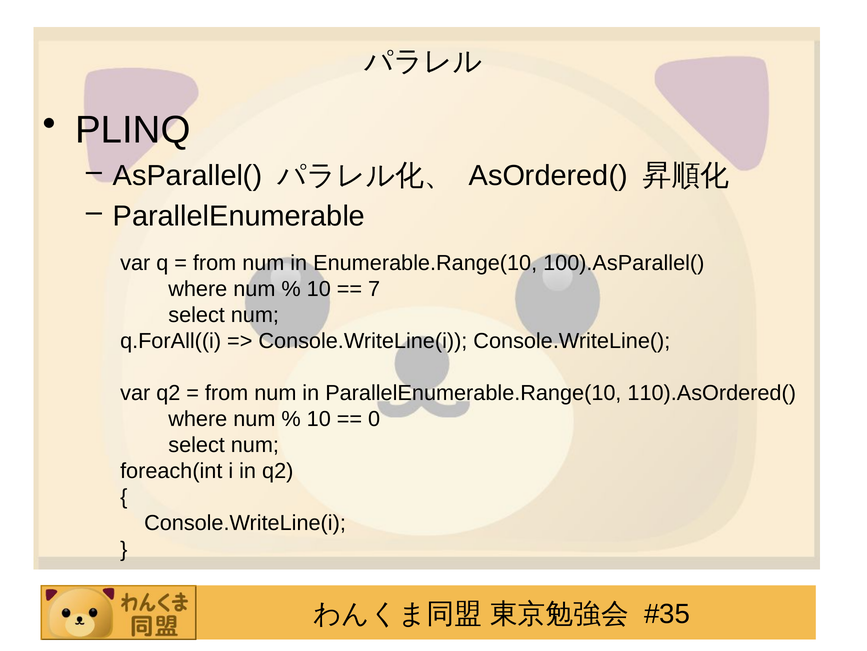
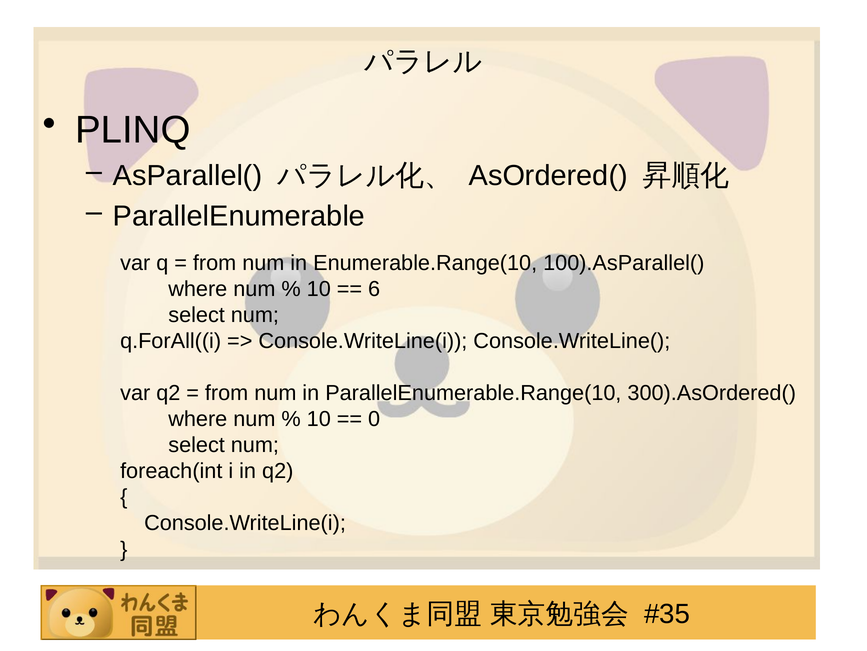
7: 7 -> 6
110).AsOrdered(: 110).AsOrdered( -> 300).AsOrdered(
